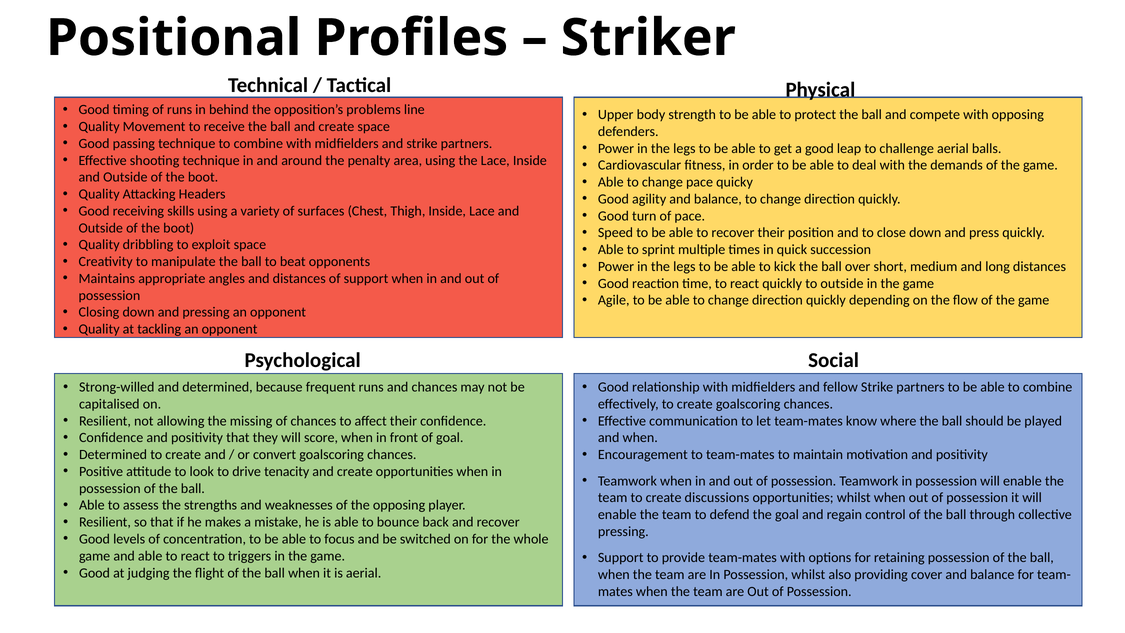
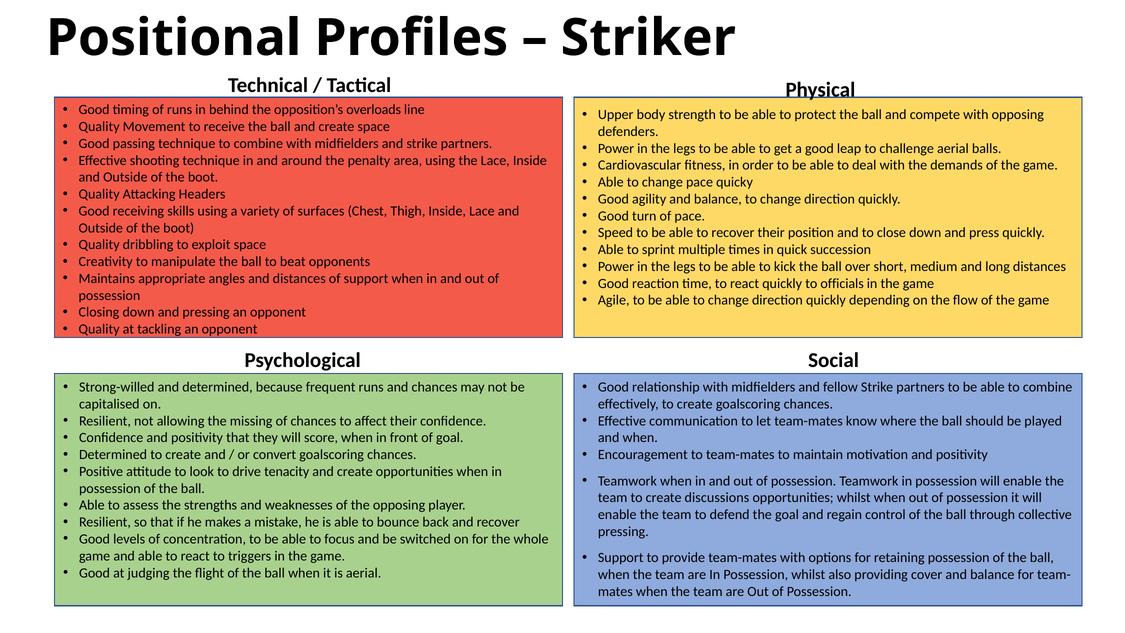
problems: problems -> overloads
to outside: outside -> officials
